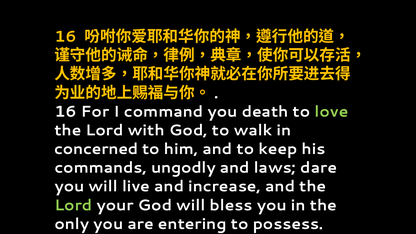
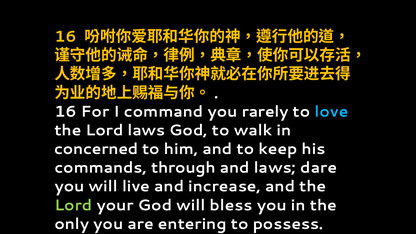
death: death -> rarely
love colour: light green -> light blue
Lord with: with -> laws
ungodly: ungodly -> through
